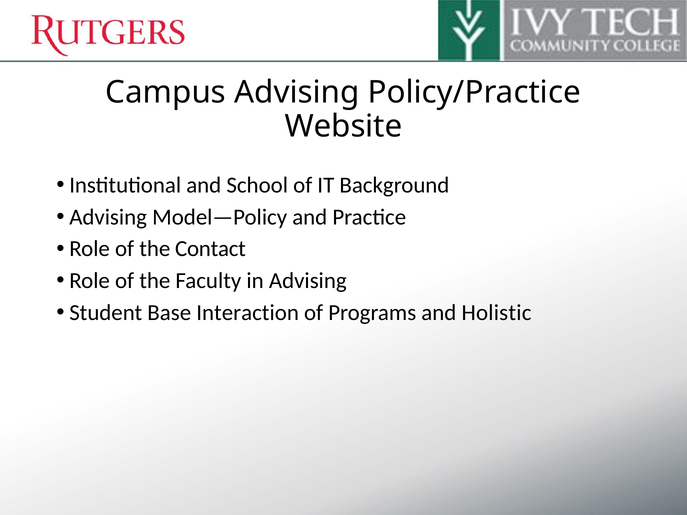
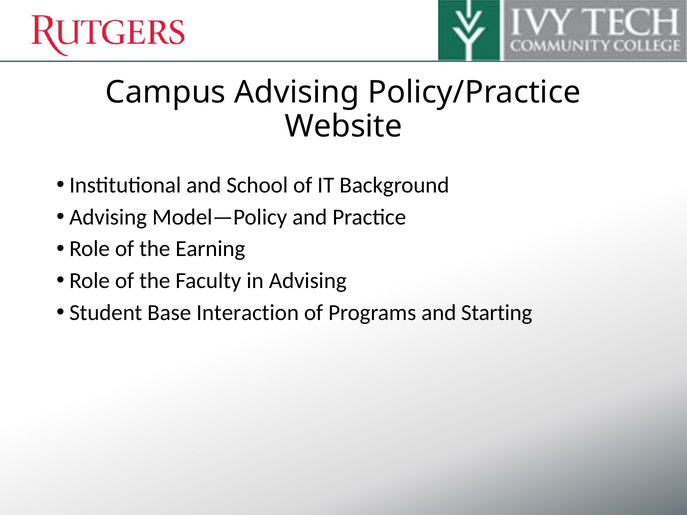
Contact: Contact -> Earning
Holistic: Holistic -> Starting
